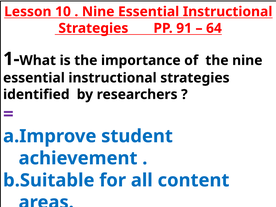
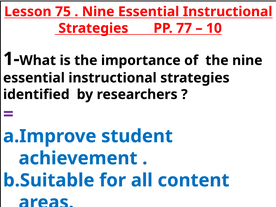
10: 10 -> 75
91: 91 -> 77
64: 64 -> 10
